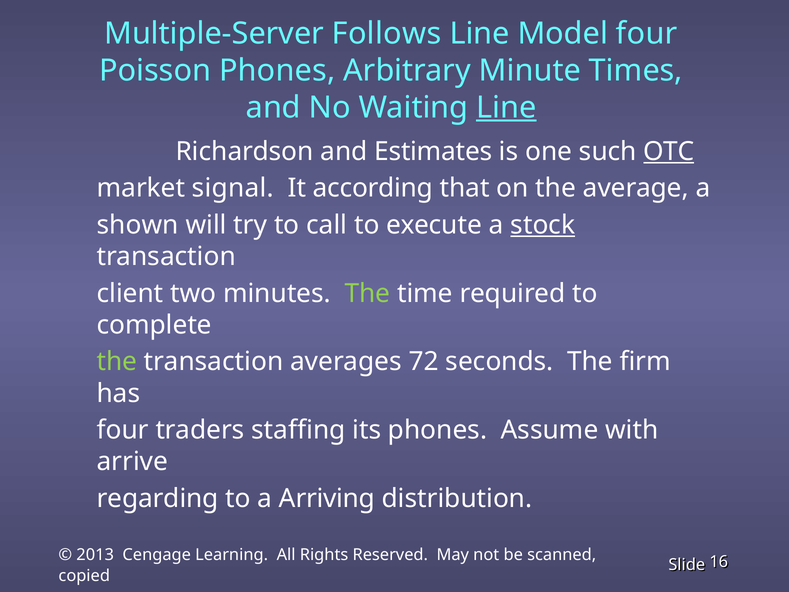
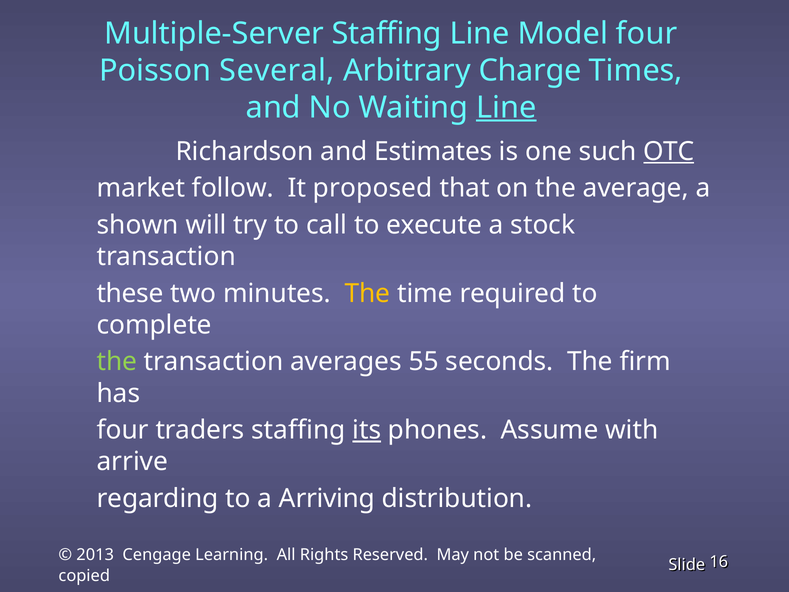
Multiple-Server Follows: Follows -> Staffing
Poisson Phones: Phones -> Several
Minute: Minute -> Charge
signal: signal -> follow
according: according -> proposed
stock underline: present -> none
client: client -> these
The at (367, 293) colour: light green -> yellow
72: 72 -> 55
its underline: none -> present
